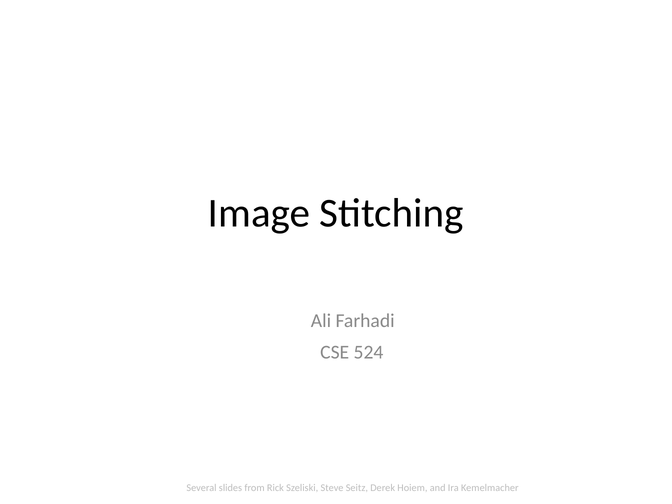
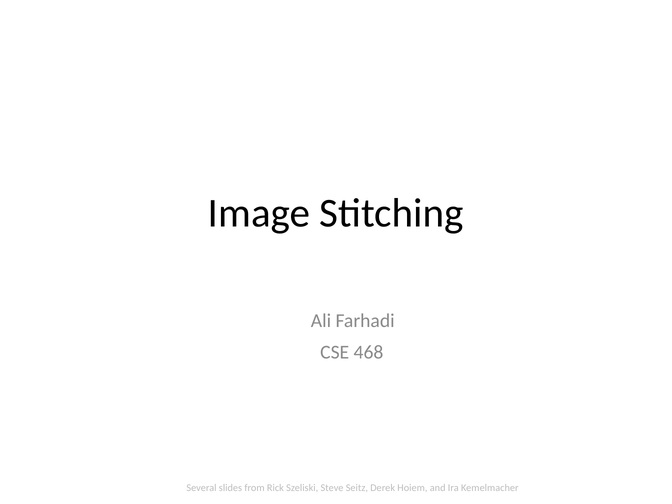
524: 524 -> 468
